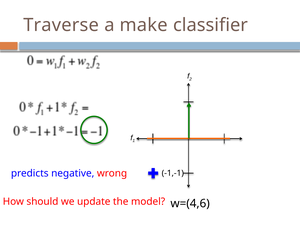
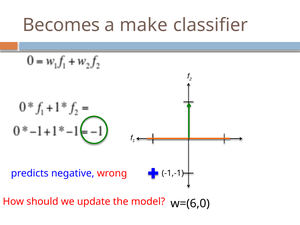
Traverse: Traverse -> Becomes
w=(4,6: w=(4,6 -> w=(6,0
